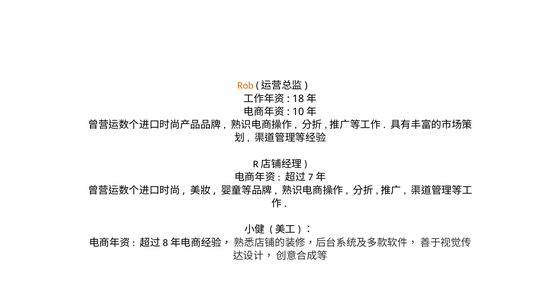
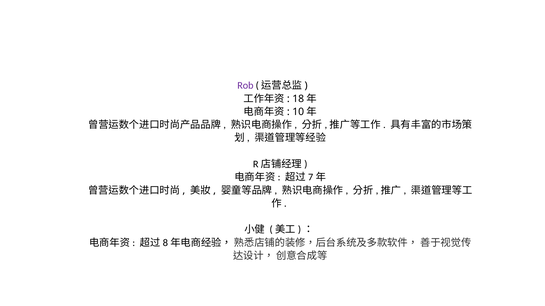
Rob colour: orange -> purple
